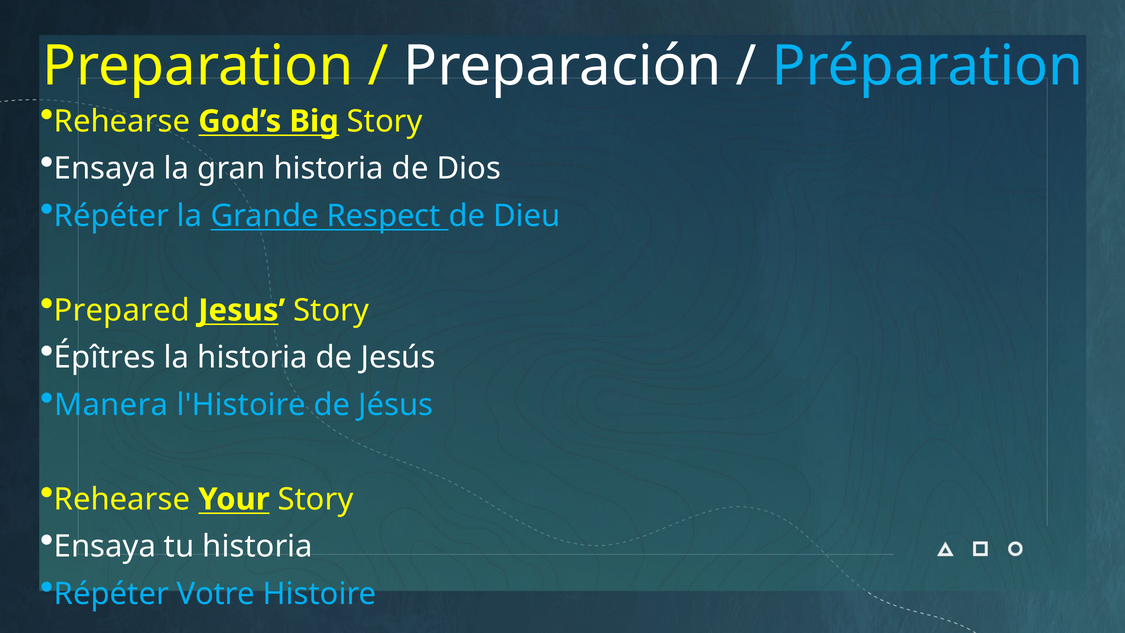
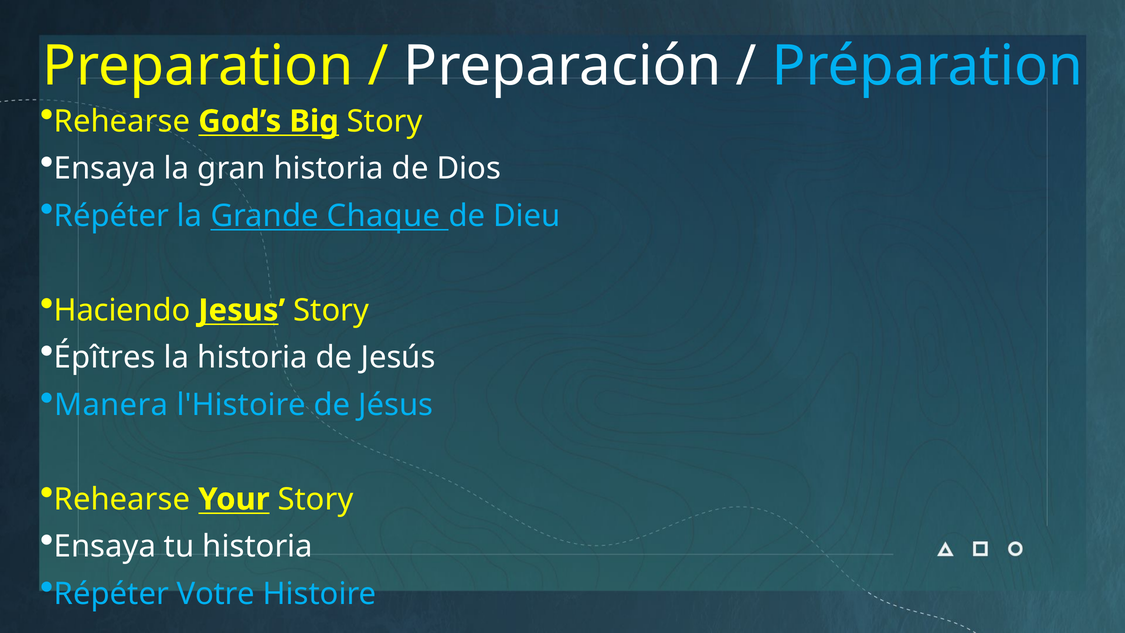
Respect: Respect -> Chaque
Prepared: Prepared -> Haciendo
